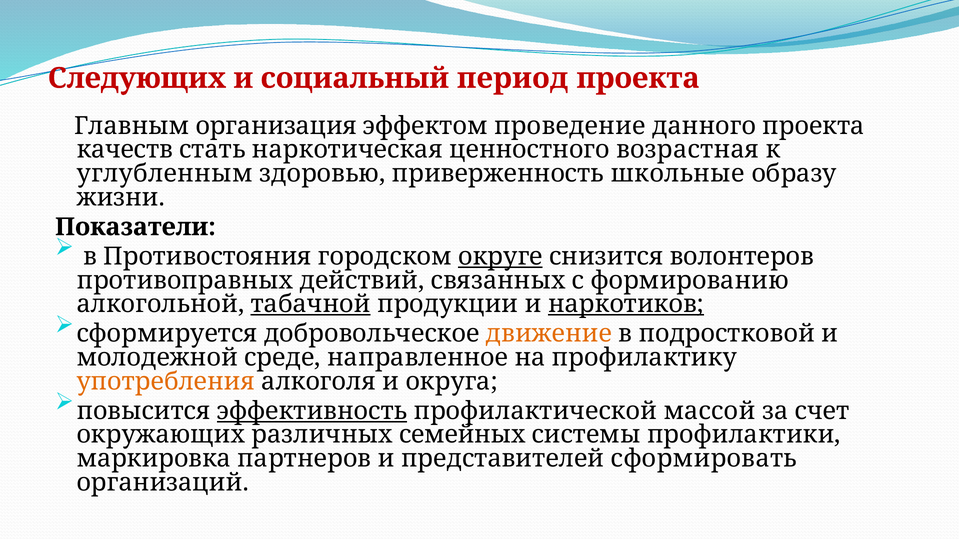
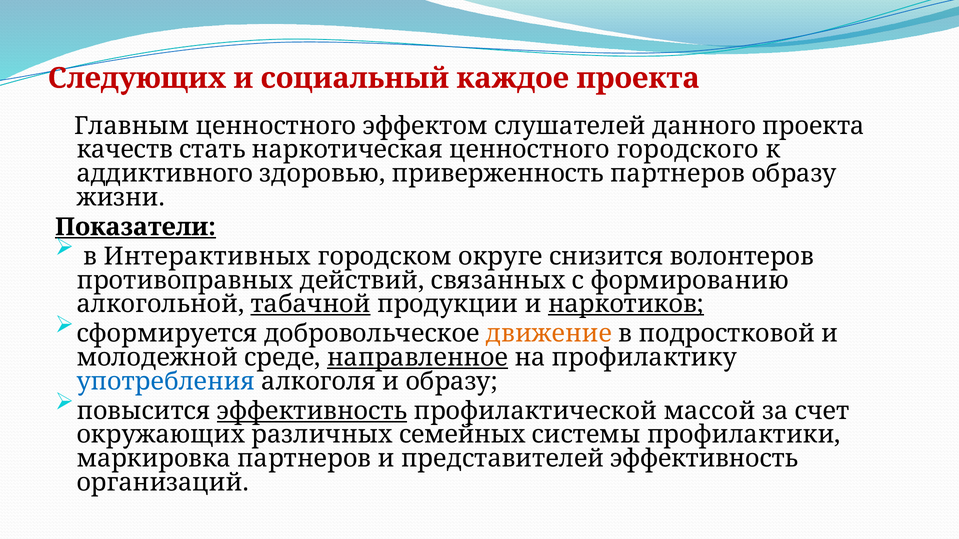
период: период -> каждое
Главным организация: организация -> ценностного
проведение: проведение -> слушателей
возрастная: возрастная -> городского
углубленным: углубленным -> аддиктивного
приверженность школьные: школьные -> партнеров
Показатели underline: none -> present
Противостояния: Противостояния -> Интерактивных
округе underline: present -> none
направленное underline: none -> present
употребления colour: orange -> blue
и округа: округа -> образу
представителей сформировать: сформировать -> эффективность
